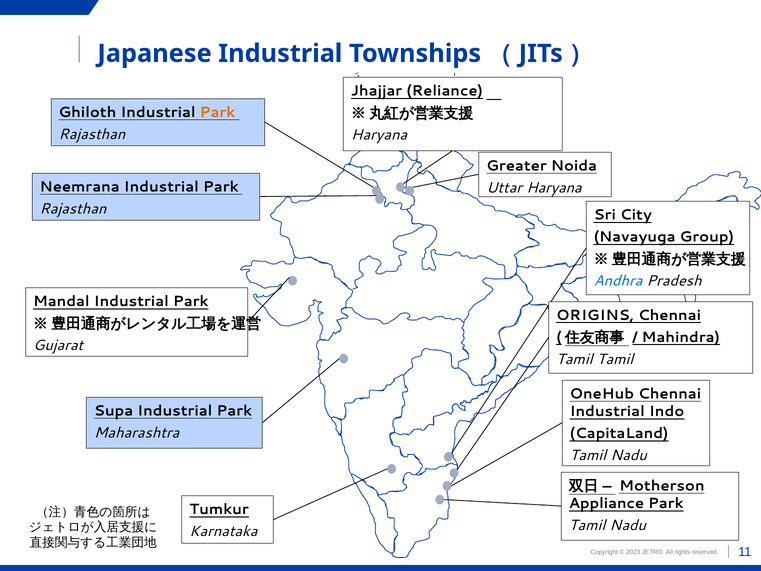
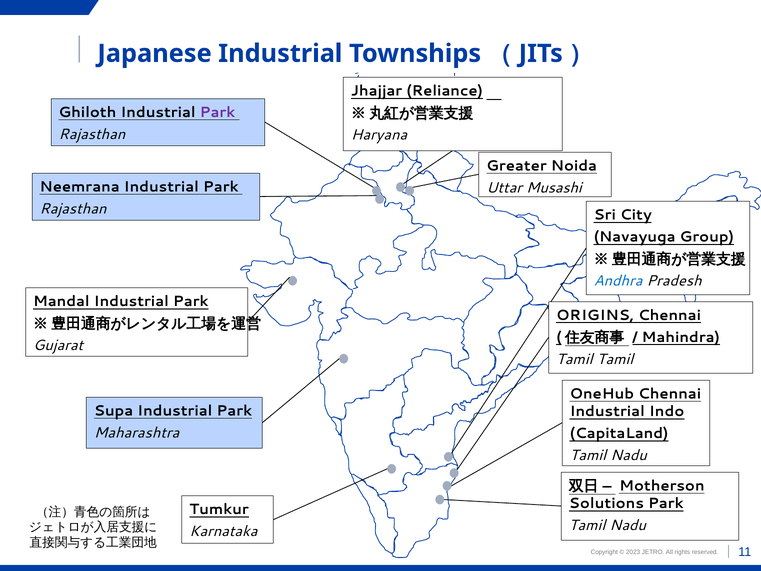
Park at (218, 112) colour: orange -> purple
Uttar Haryana: Haryana -> Musashi
Appliance: Appliance -> Solutions
